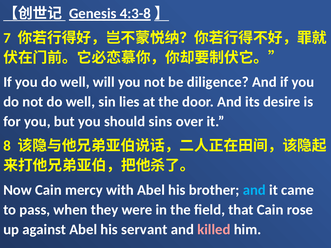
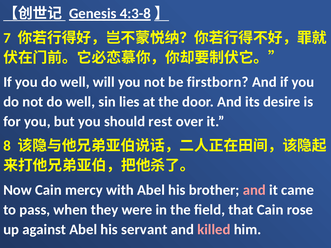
diligence: diligence -> firstborn
sins: sins -> rest
and at (254, 190) colour: light blue -> pink
